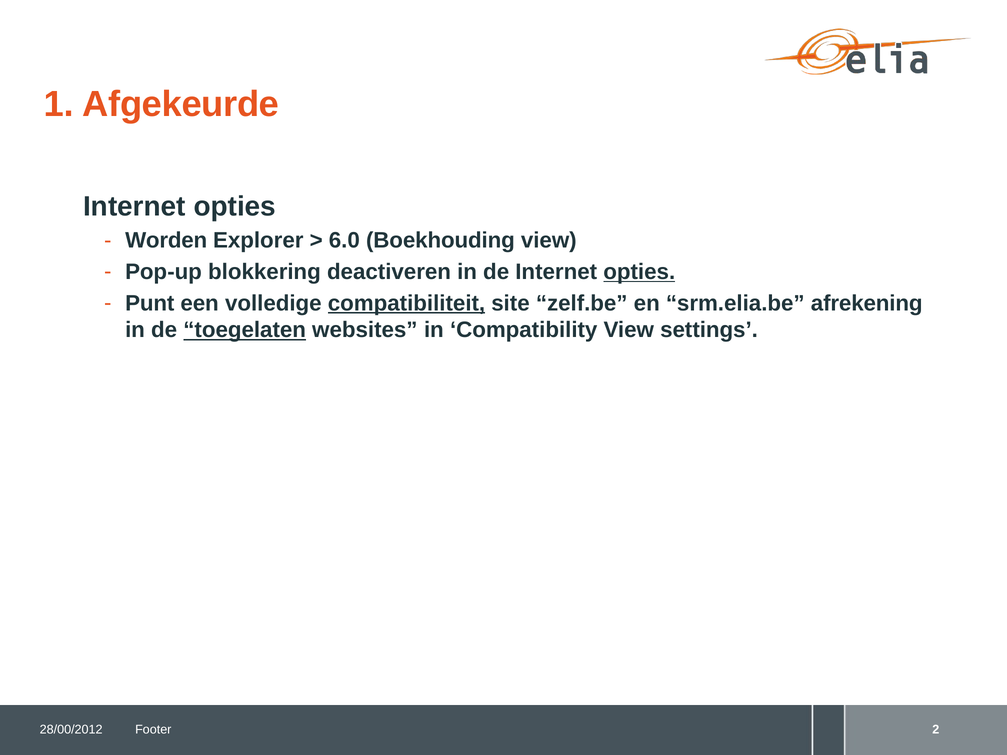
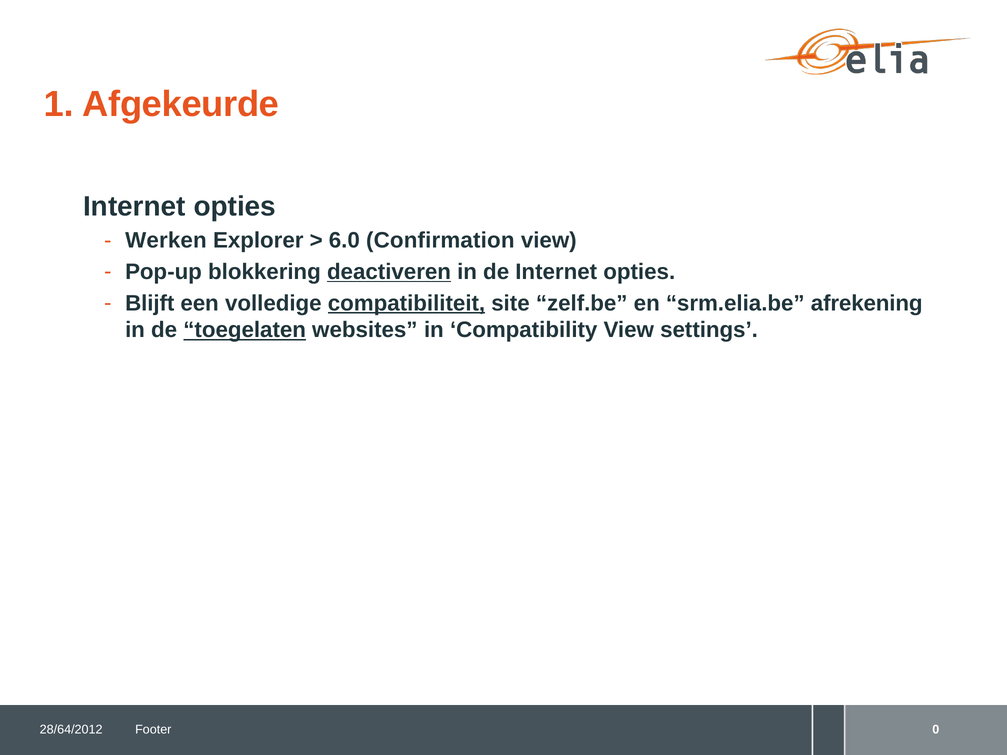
Worden: Worden -> Werken
Boekhouding: Boekhouding -> Confirmation
deactiveren underline: none -> present
opties at (639, 272) underline: present -> none
Punt: Punt -> Blijft
28/00/2012: 28/00/2012 -> 28/64/2012
2: 2 -> 0
